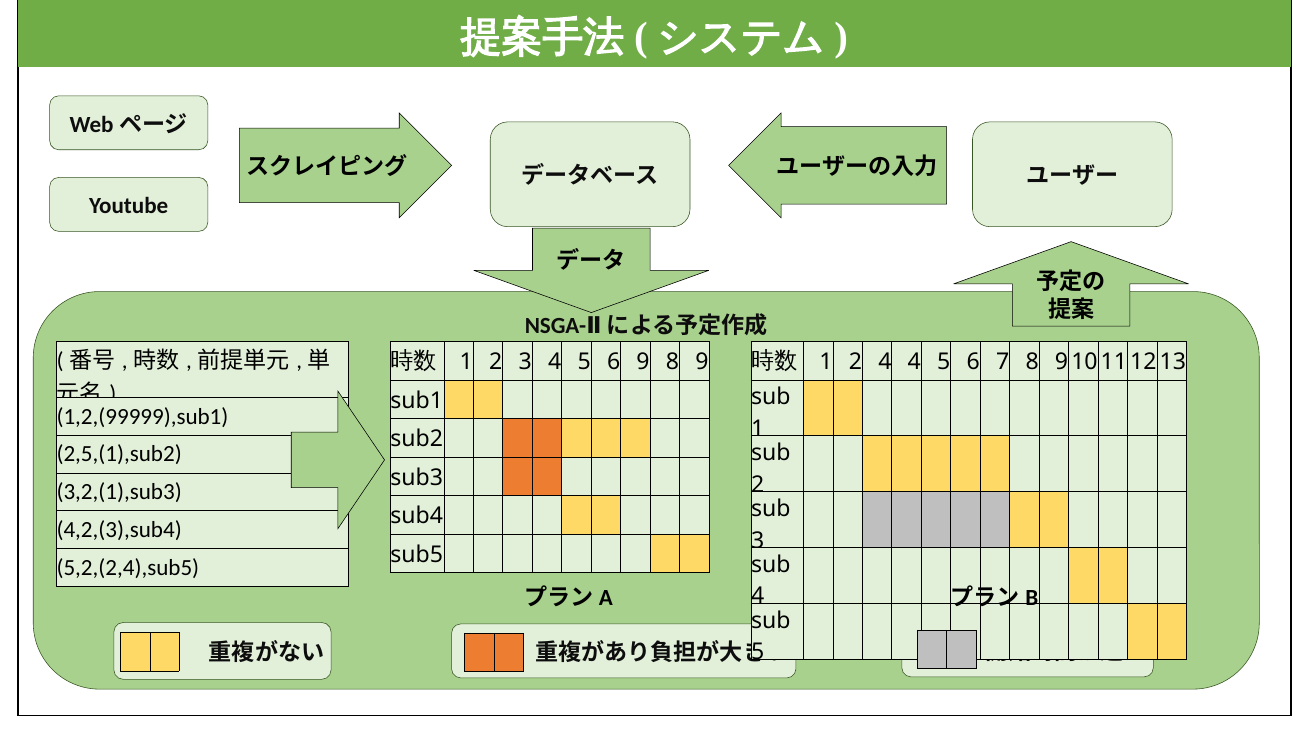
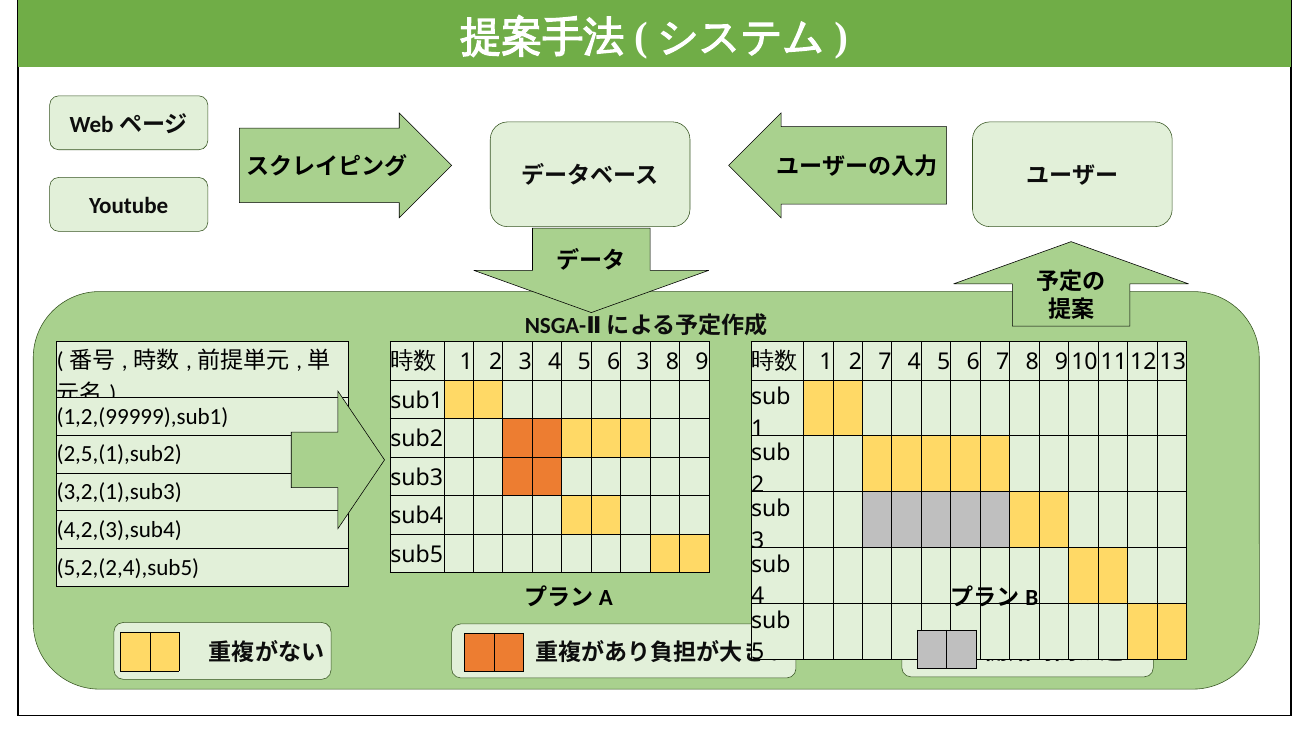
6 9: 9 -> 3
2 4: 4 -> 7
